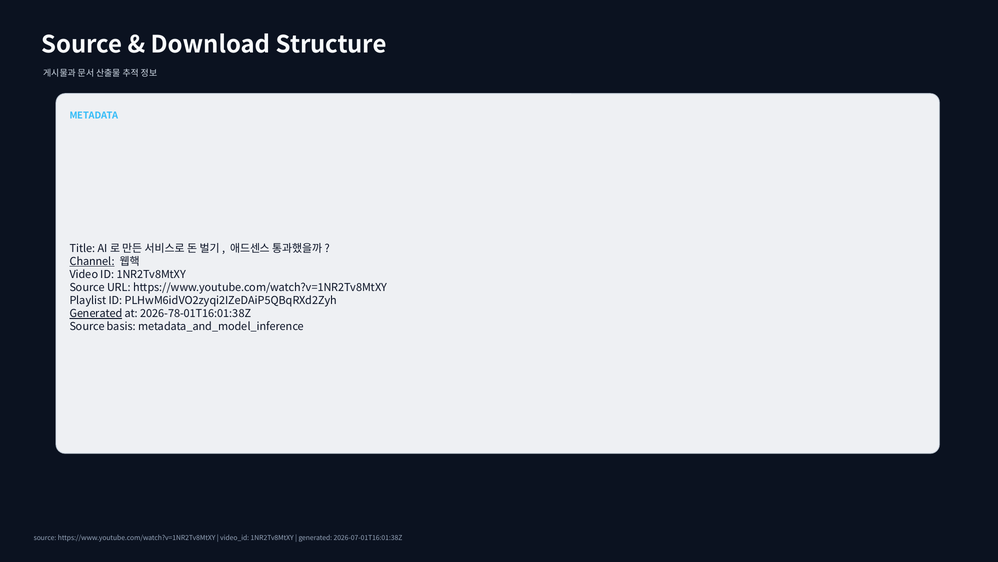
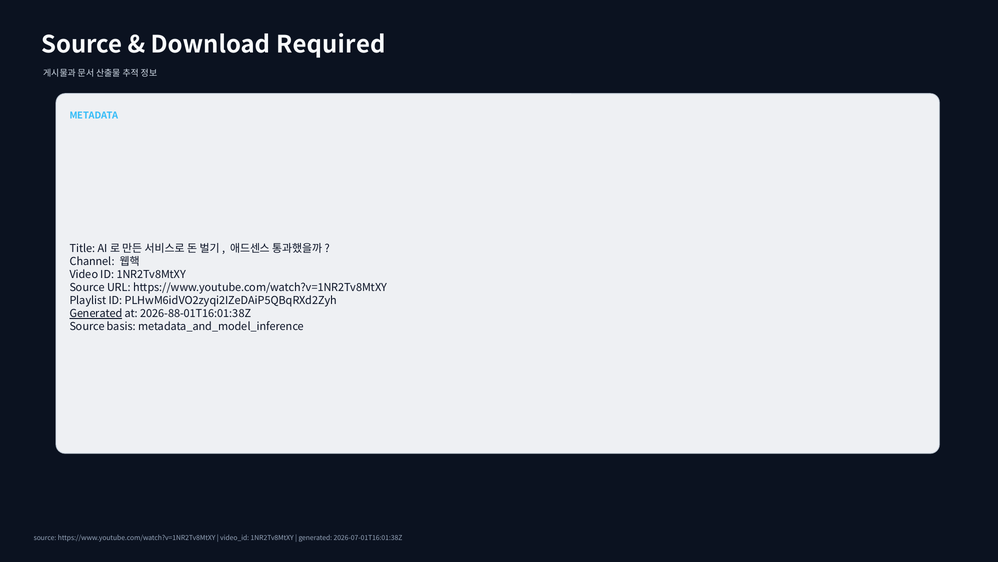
Structure: Structure -> Required
Channel underline: present -> none
2026-78-01T16:01:38Z: 2026-78-01T16:01:38Z -> 2026-88-01T16:01:38Z
